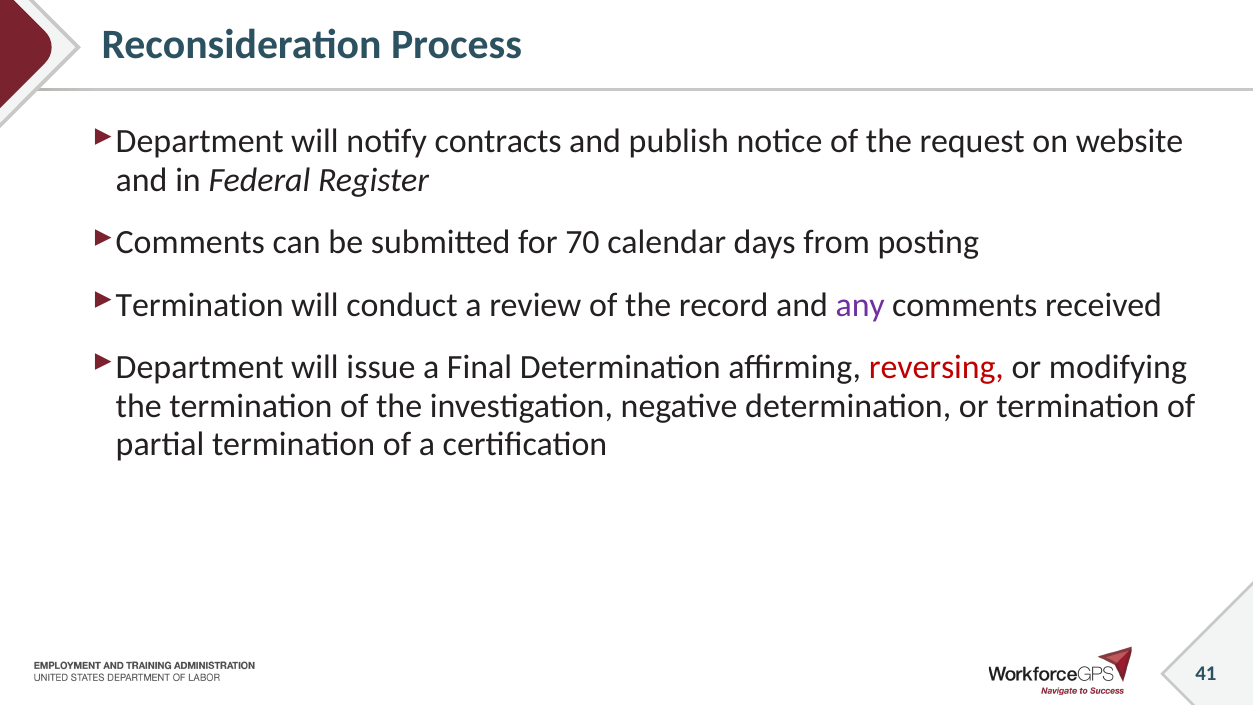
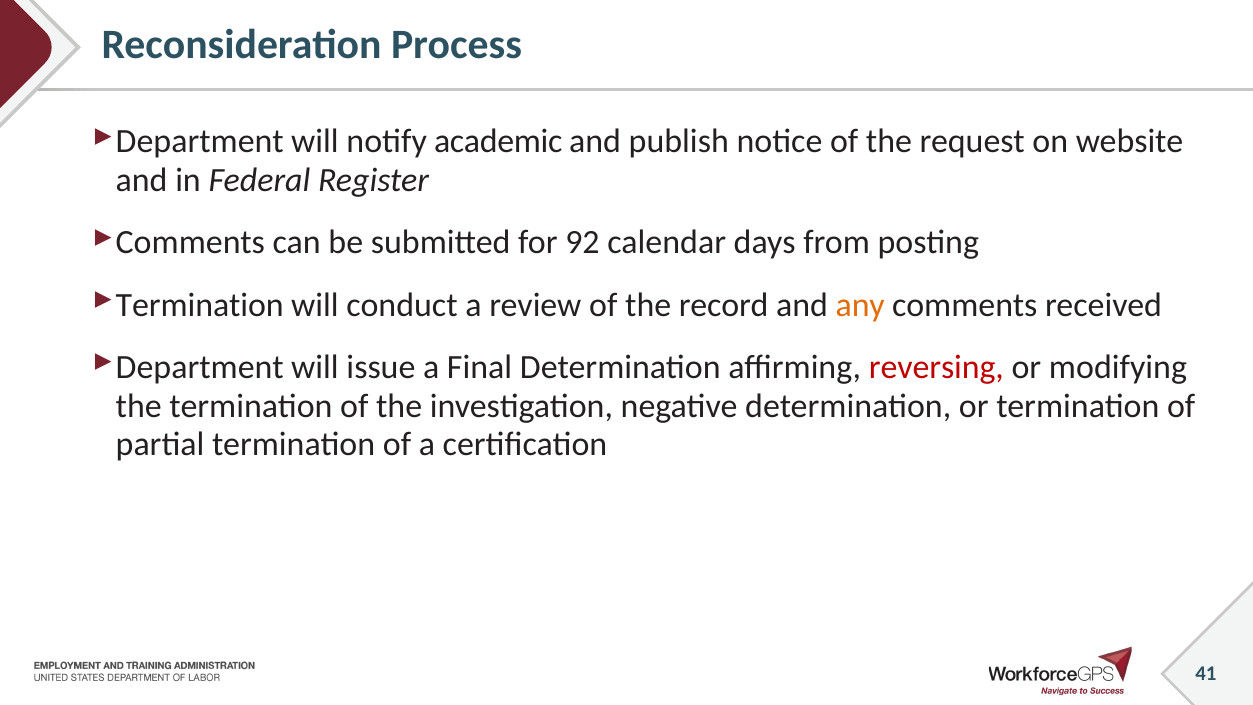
contracts: contracts -> academic
70: 70 -> 92
any colour: purple -> orange
